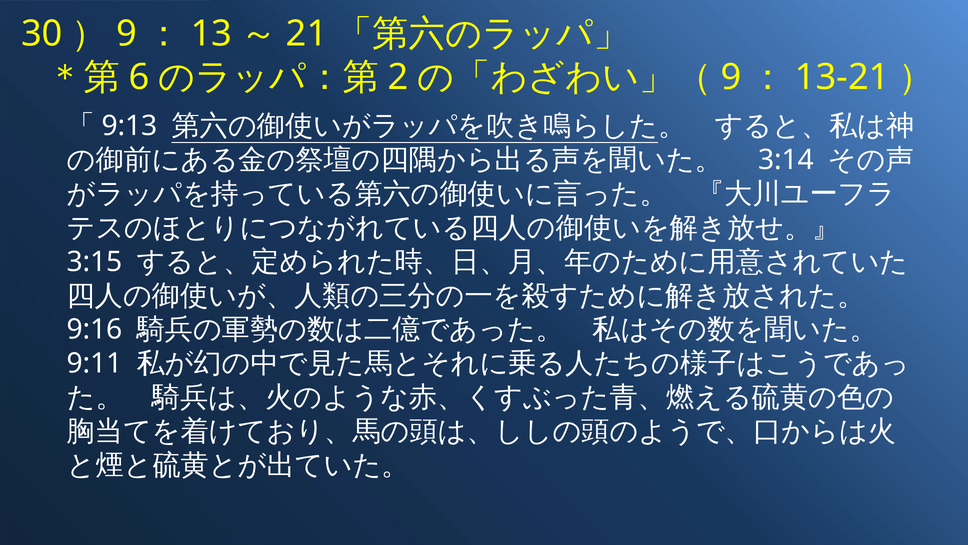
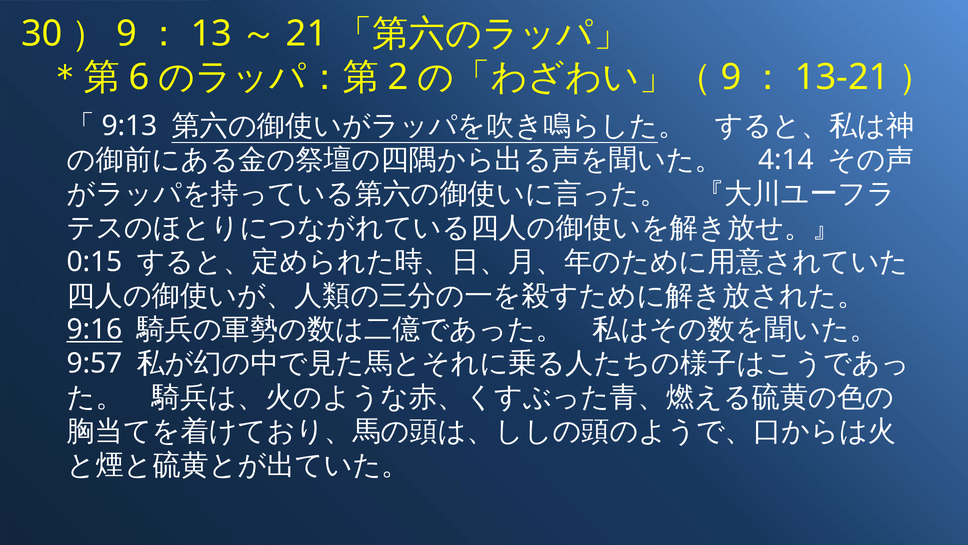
3:14: 3:14 -> 4:14
3:15: 3:15 -> 0:15
9:16 underline: none -> present
9:11: 9:11 -> 9:57
